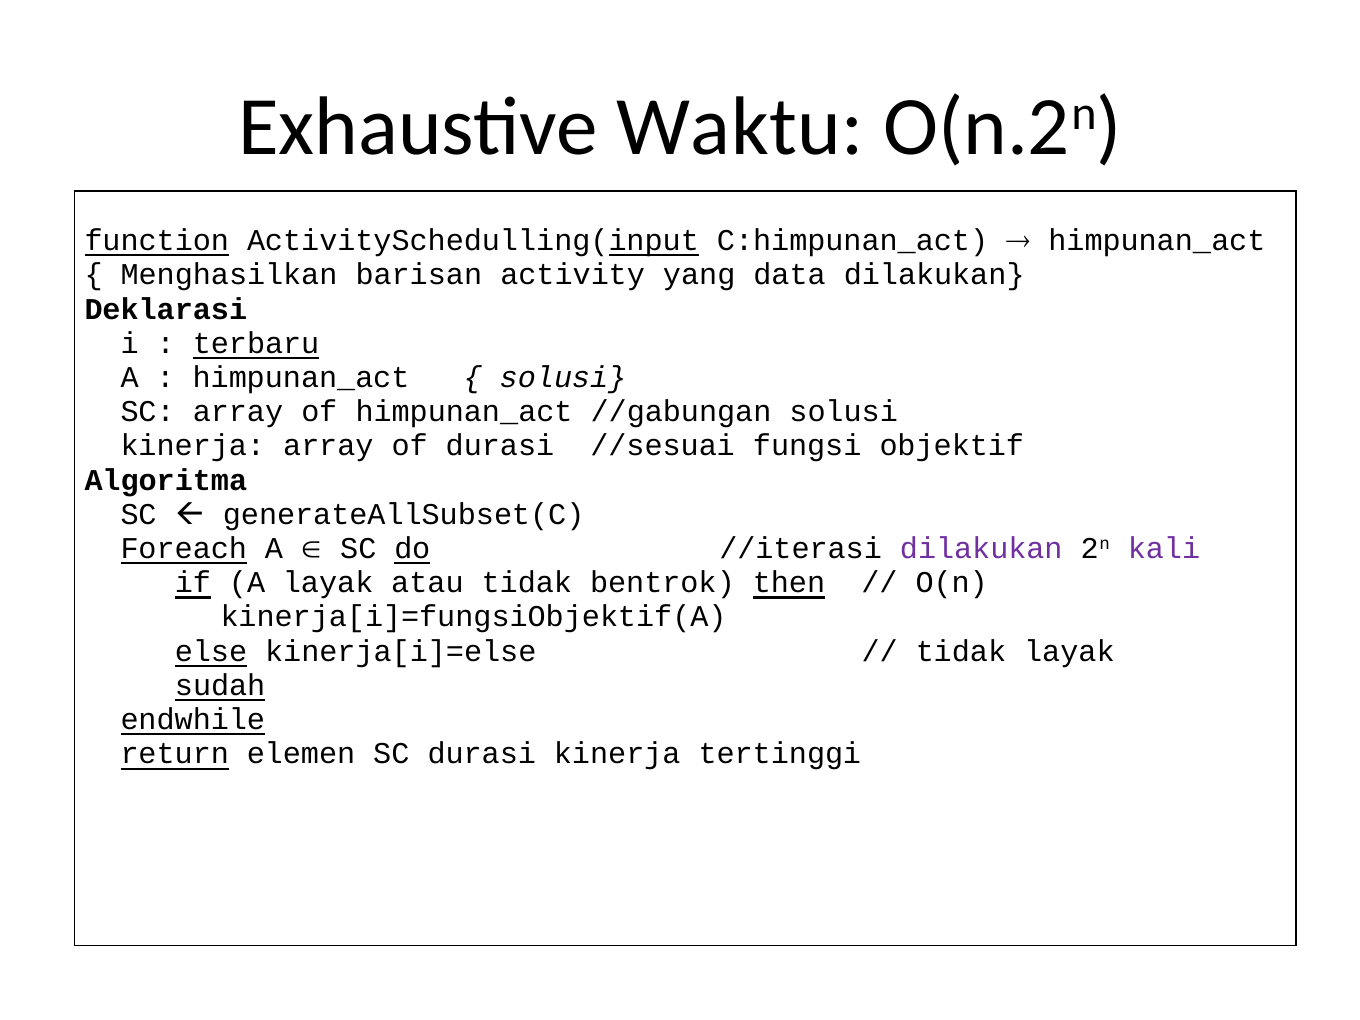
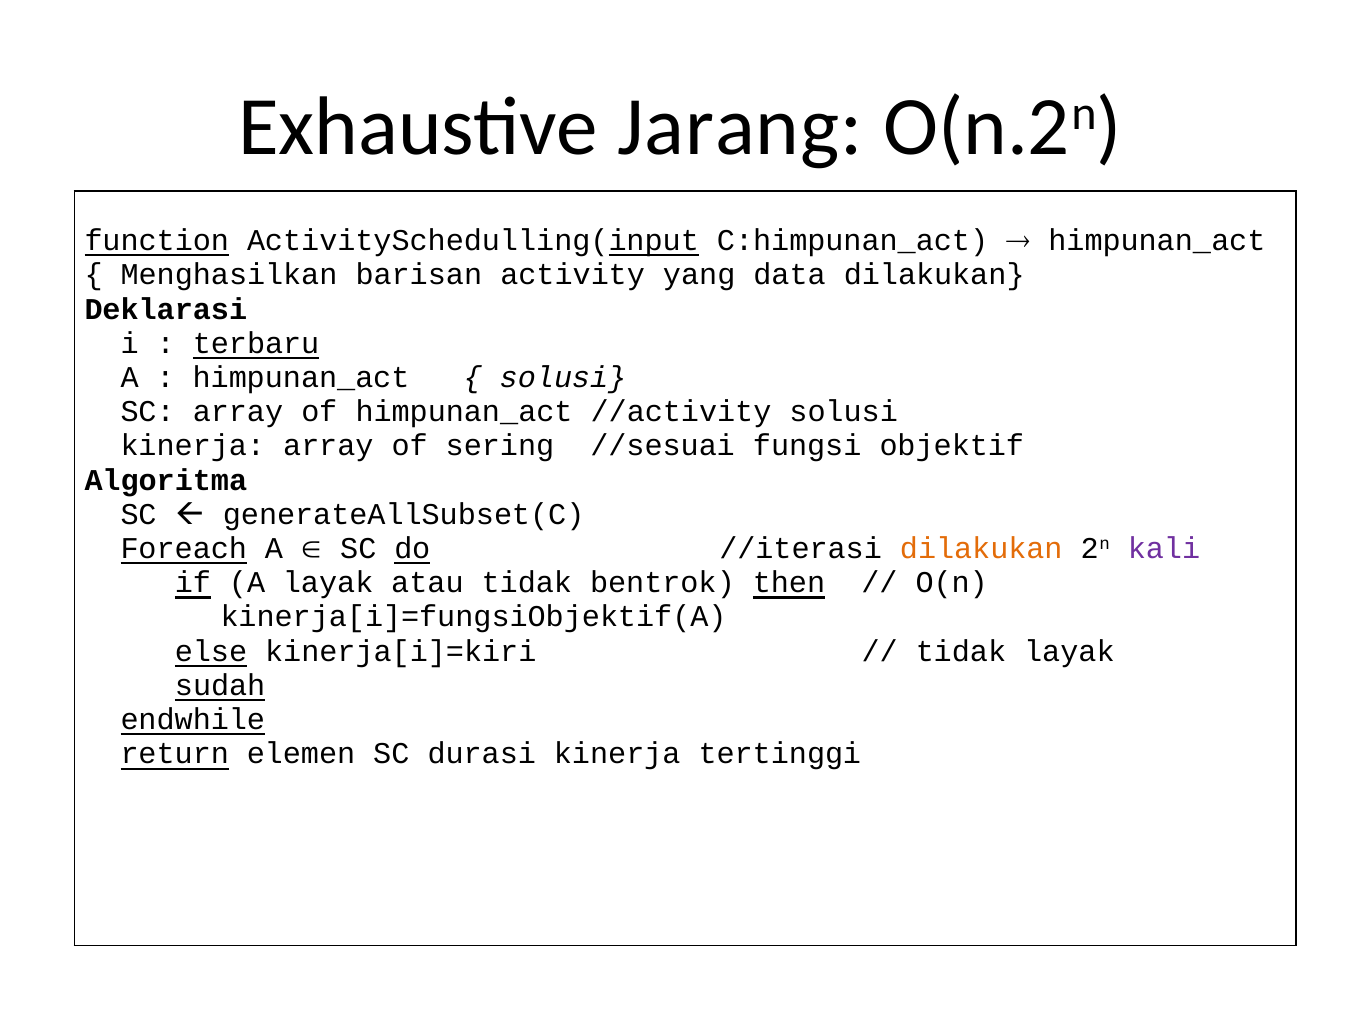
Waktu: Waktu -> Jarang
//gabungan: //gabungan -> //activity
of durasi: durasi -> sering
dilakukan at (981, 549) colour: purple -> orange
kinerja[i]=else: kinerja[i]=else -> kinerja[i]=kiri
